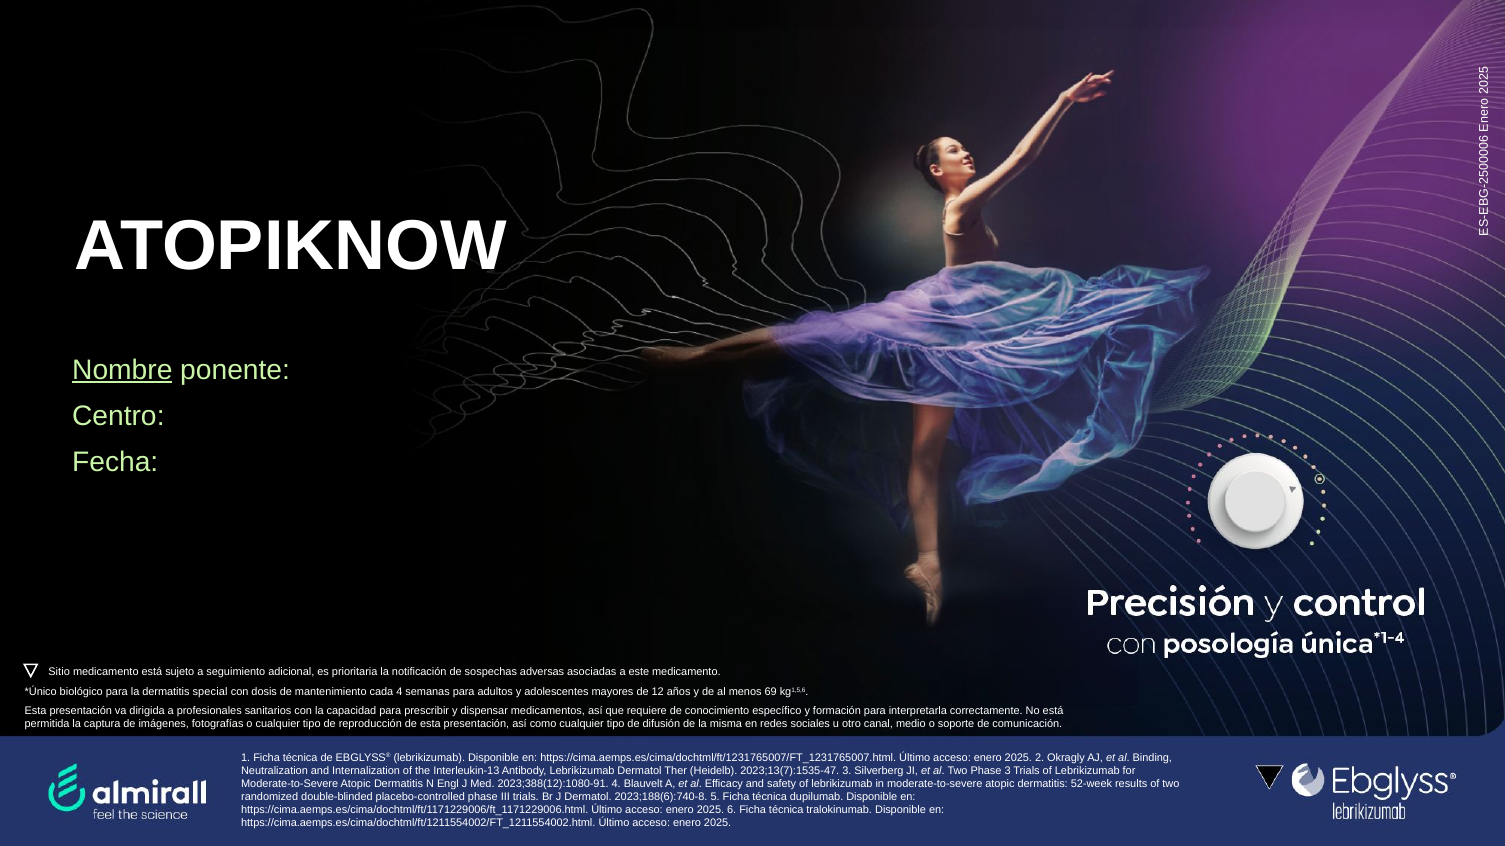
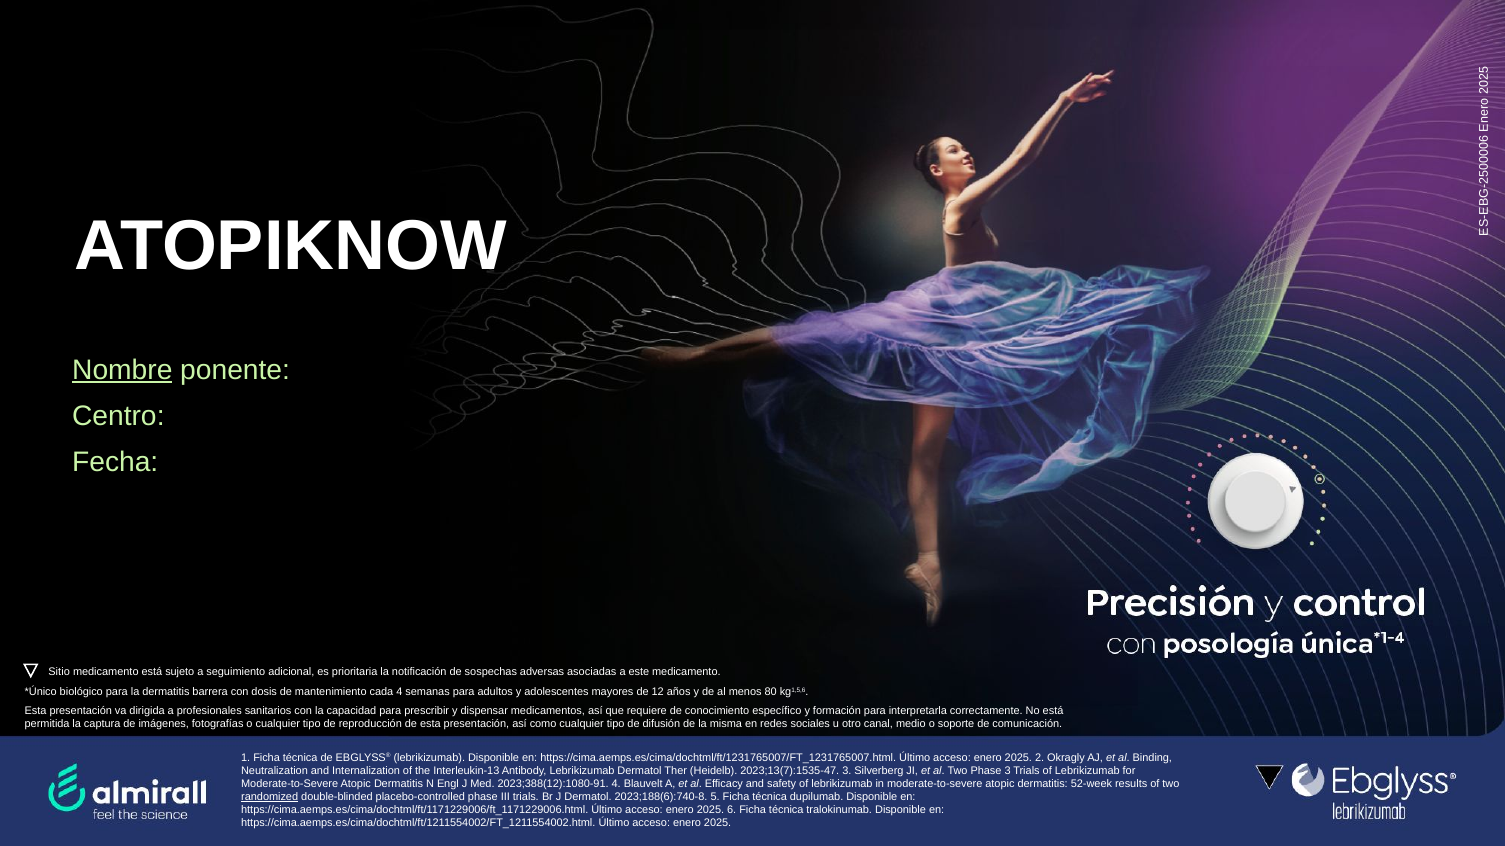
special: special -> barrera
69: 69 -> 80
randomized underline: none -> present
